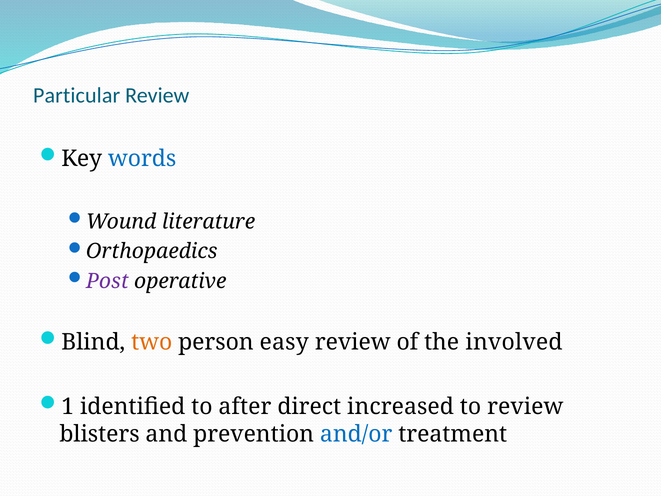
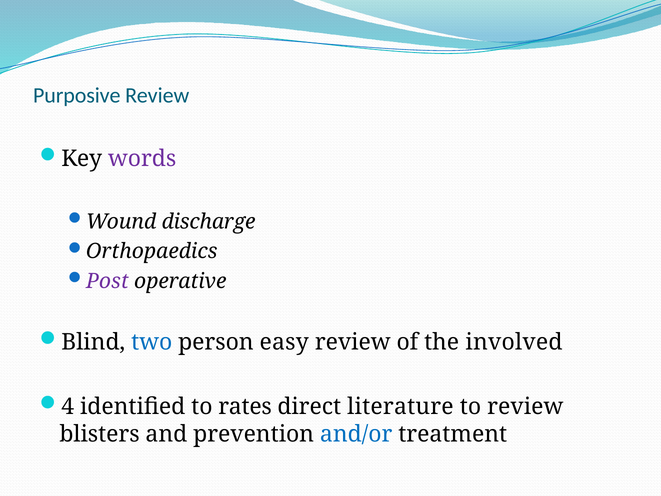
Particular: Particular -> Purposive
words colour: blue -> purple
literature: literature -> discharge
two colour: orange -> blue
1: 1 -> 4
after: after -> rates
increased: increased -> literature
